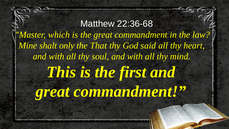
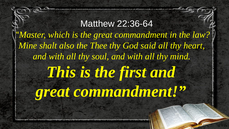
22:36-68: 22:36-68 -> 22:36-64
only: only -> also
That: That -> Thee
